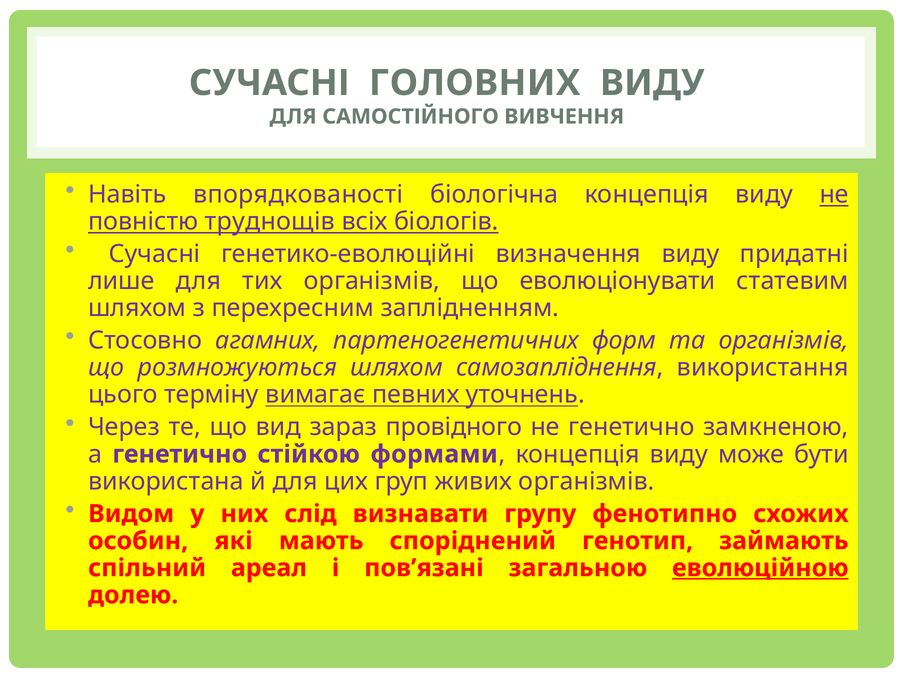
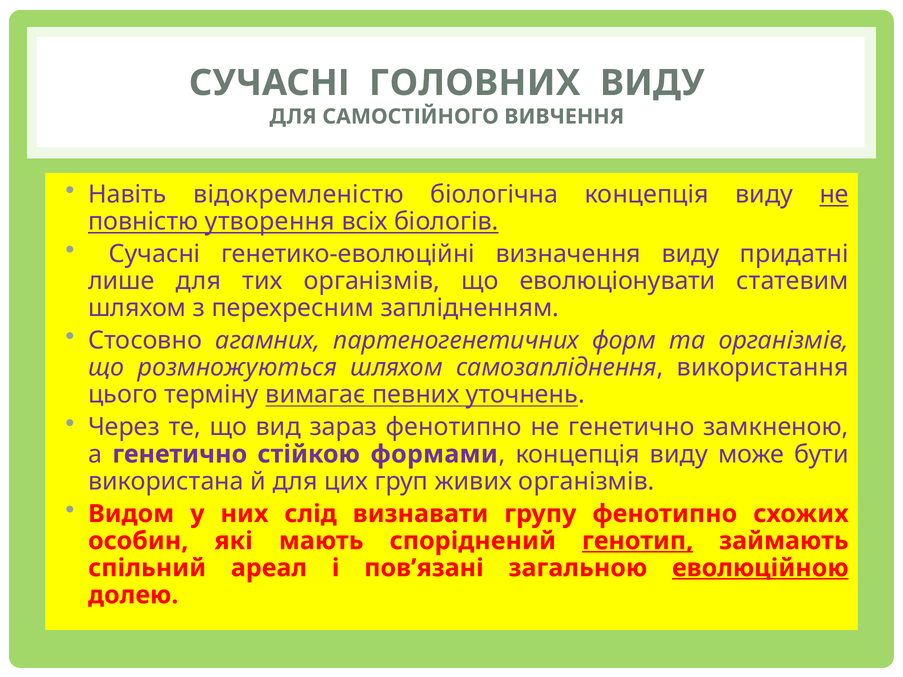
впорядкованості: впорядкованості -> відокремленістю
труднощів: труднощів -> утворення
зараз провідного: провідного -> фенотипно
генотип underline: none -> present
